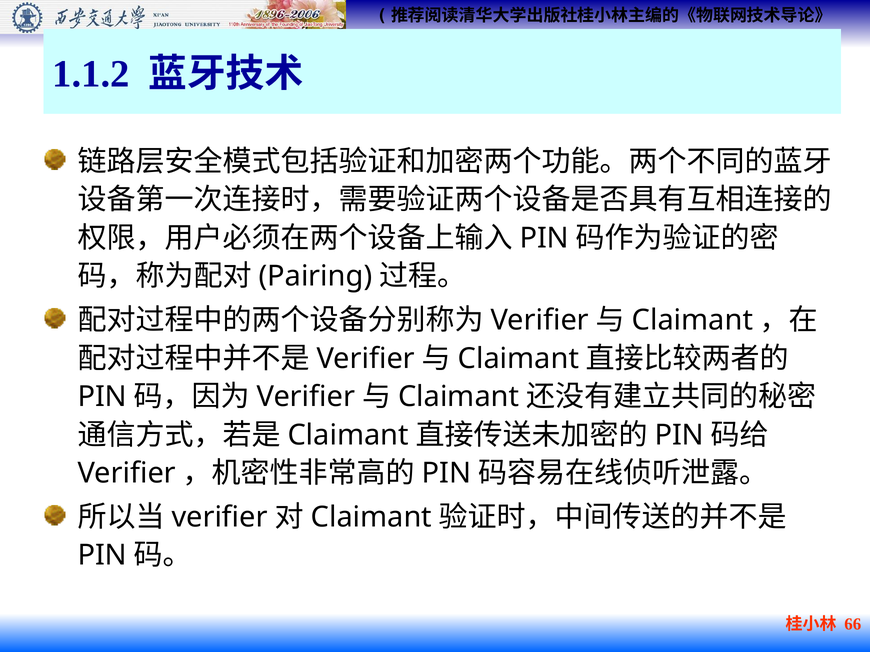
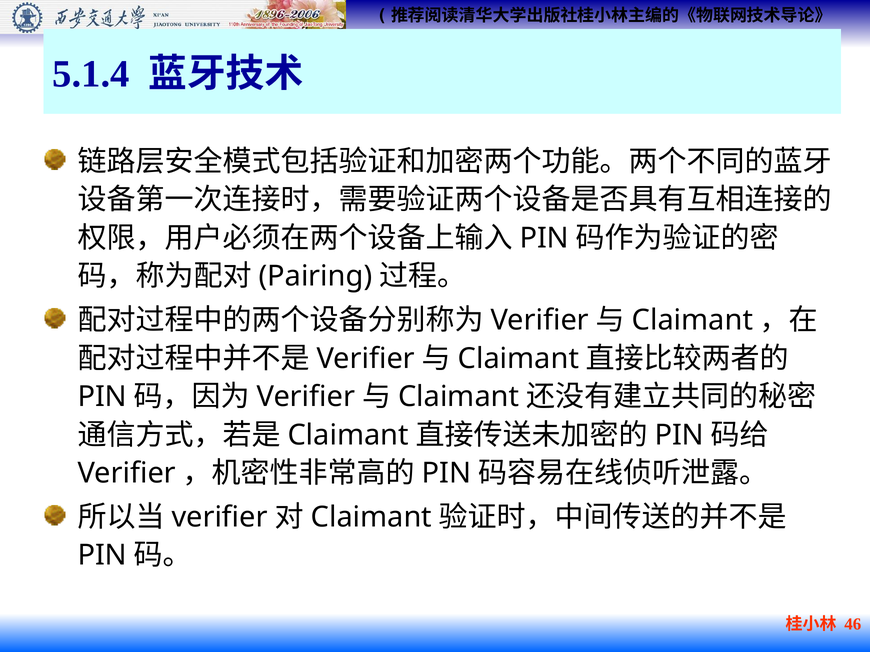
1.1.2: 1.1.2 -> 5.1.4
66: 66 -> 46
